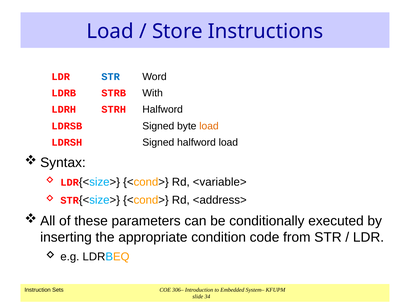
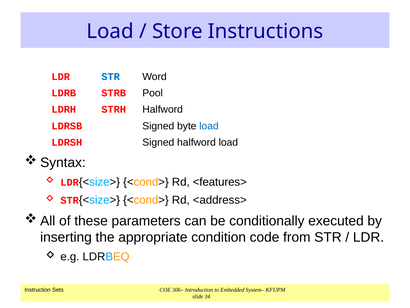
With: With -> Pool
load at (209, 126) colour: orange -> blue
<variable>: <variable> -> <features>
